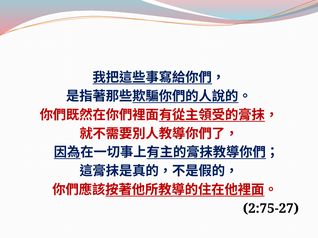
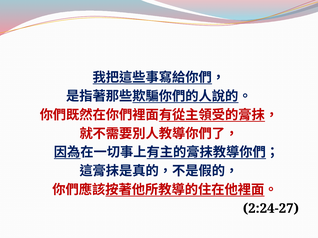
2:75-27: 2:75-27 -> 2:24-27
